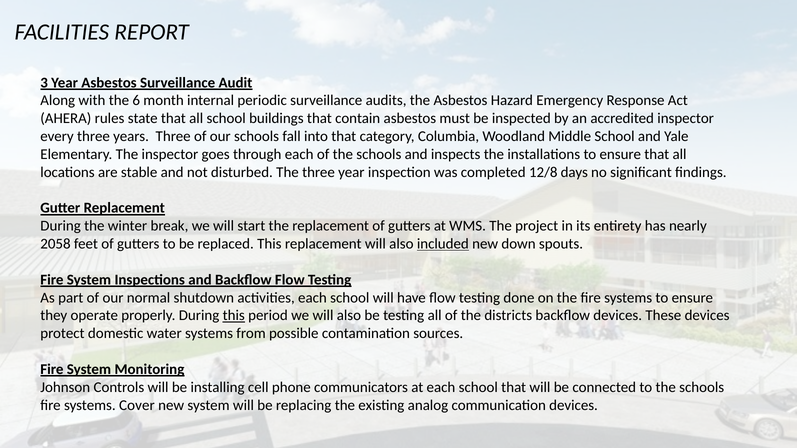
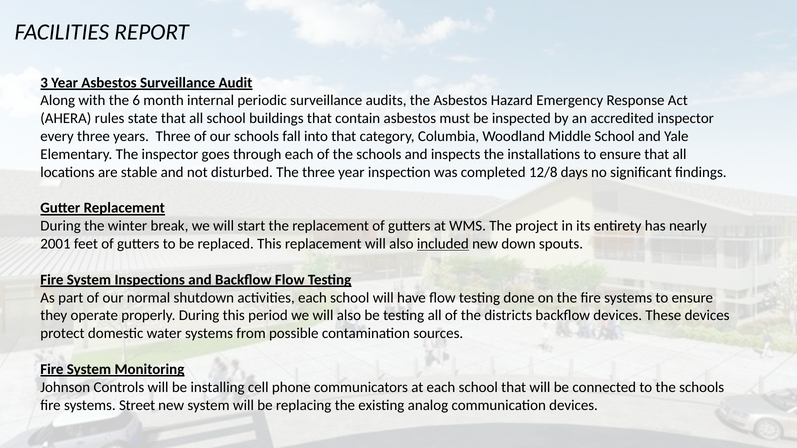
2058: 2058 -> 2001
this at (234, 316) underline: present -> none
Cover: Cover -> Street
